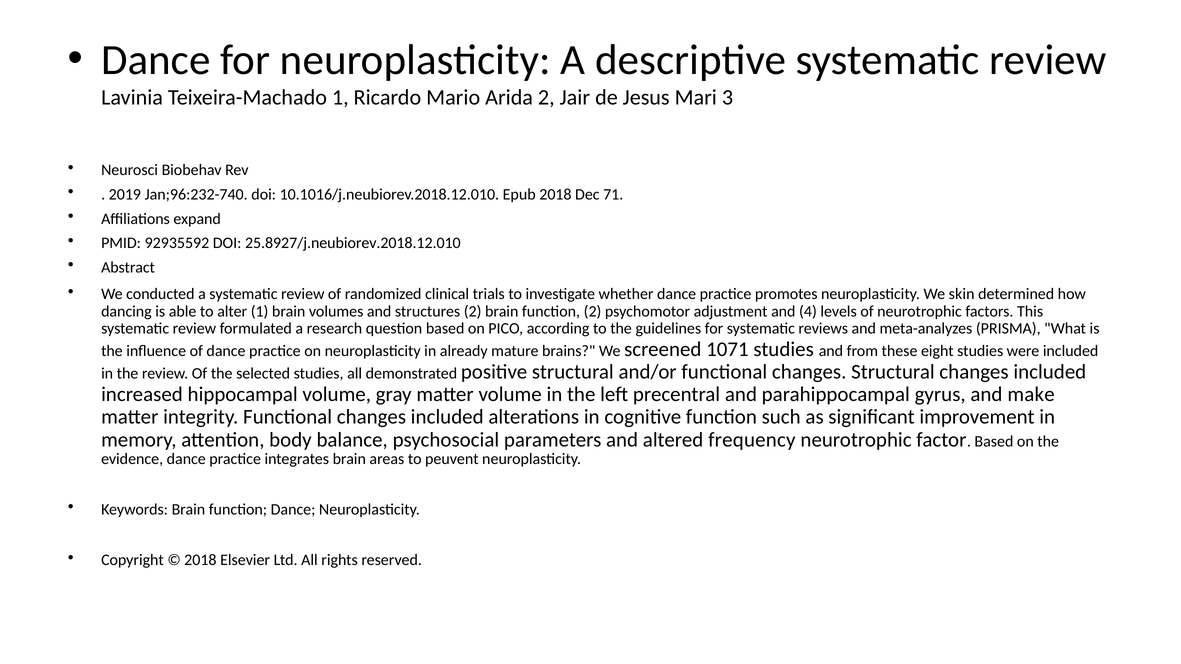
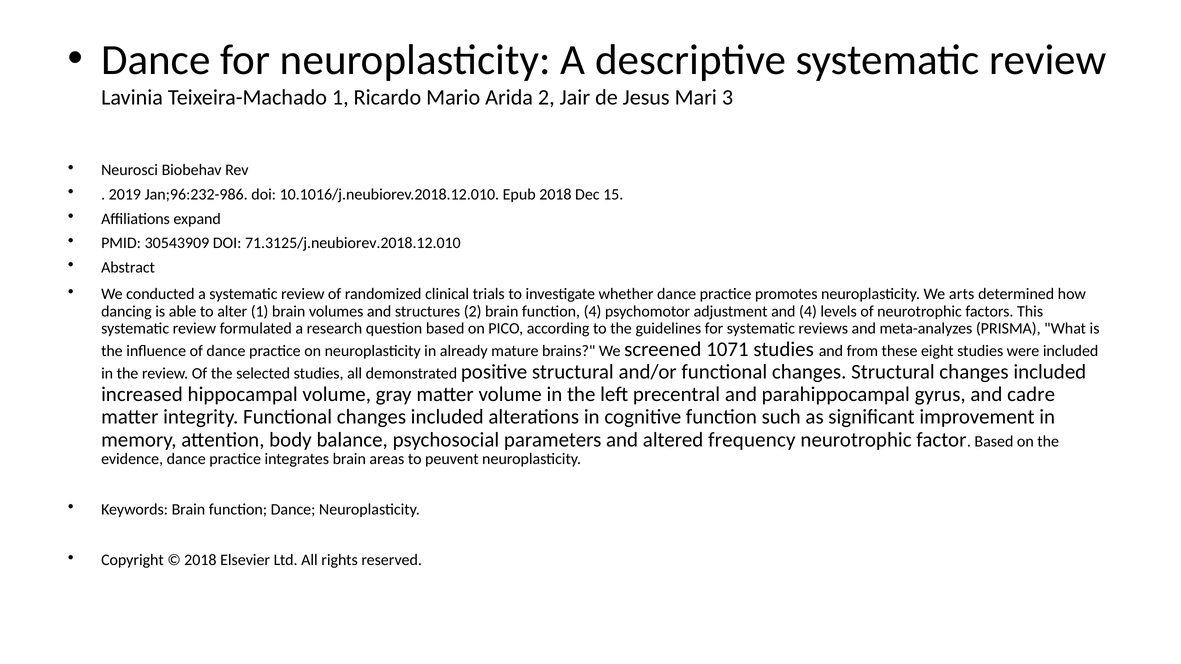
Jan;96:232-740: Jan;96:232-740 -> Jan;96:232-986
71: 71 -> 15
92935592: 92935592 -> 30543909
25.8927/j.neubiorev.2018.12.010: 25.8927/j.neubiorev.2018.12.010 -> 71.3125/j.neubiorev.2018.12.010
skin: skin -> arts
function 2: 2 -> 4
make: make -> cadre
